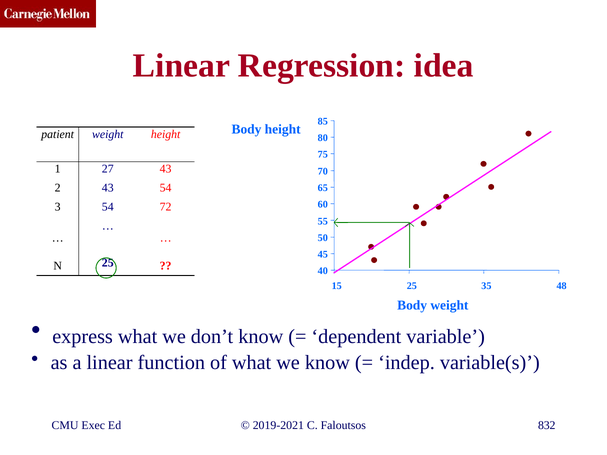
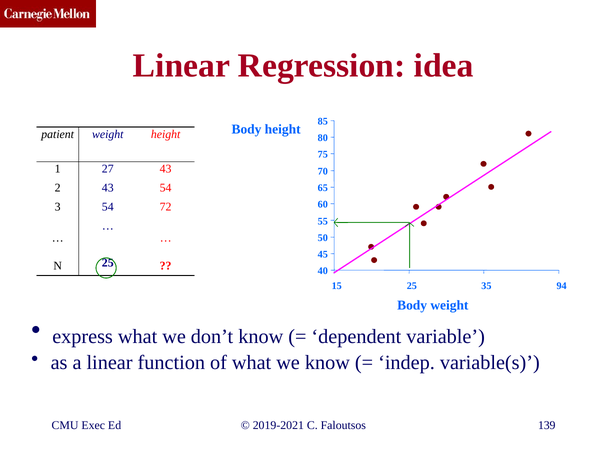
48: 48 -> 94
832: 832 -> 139
